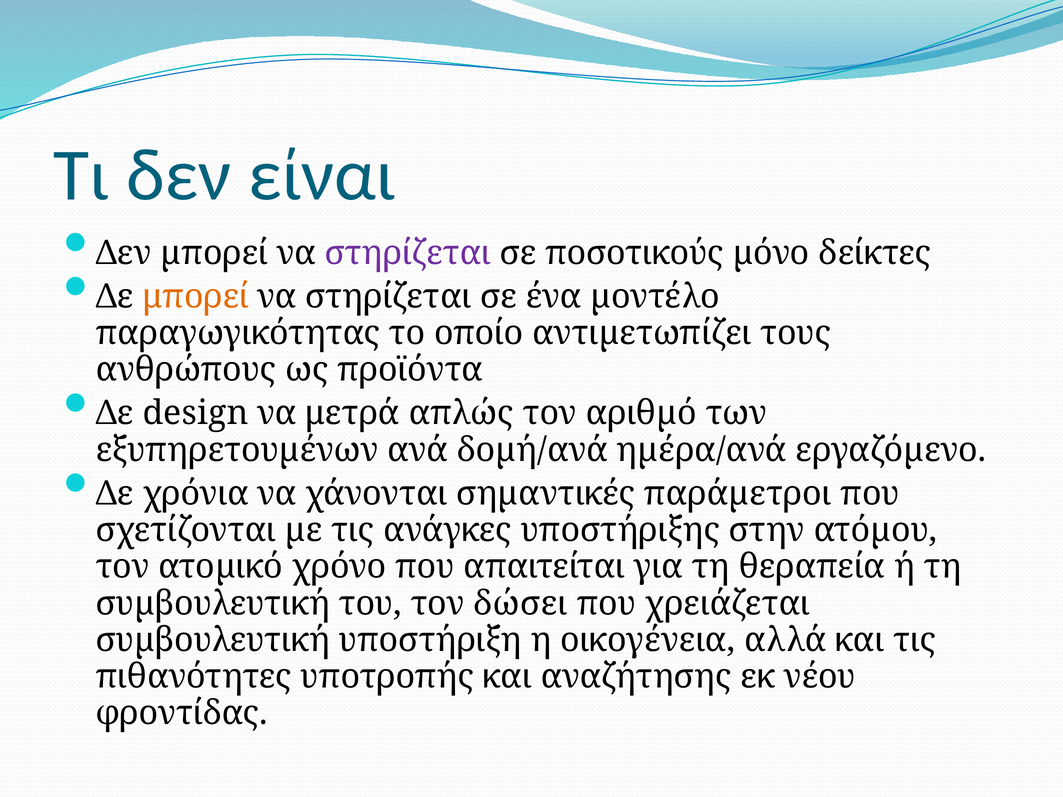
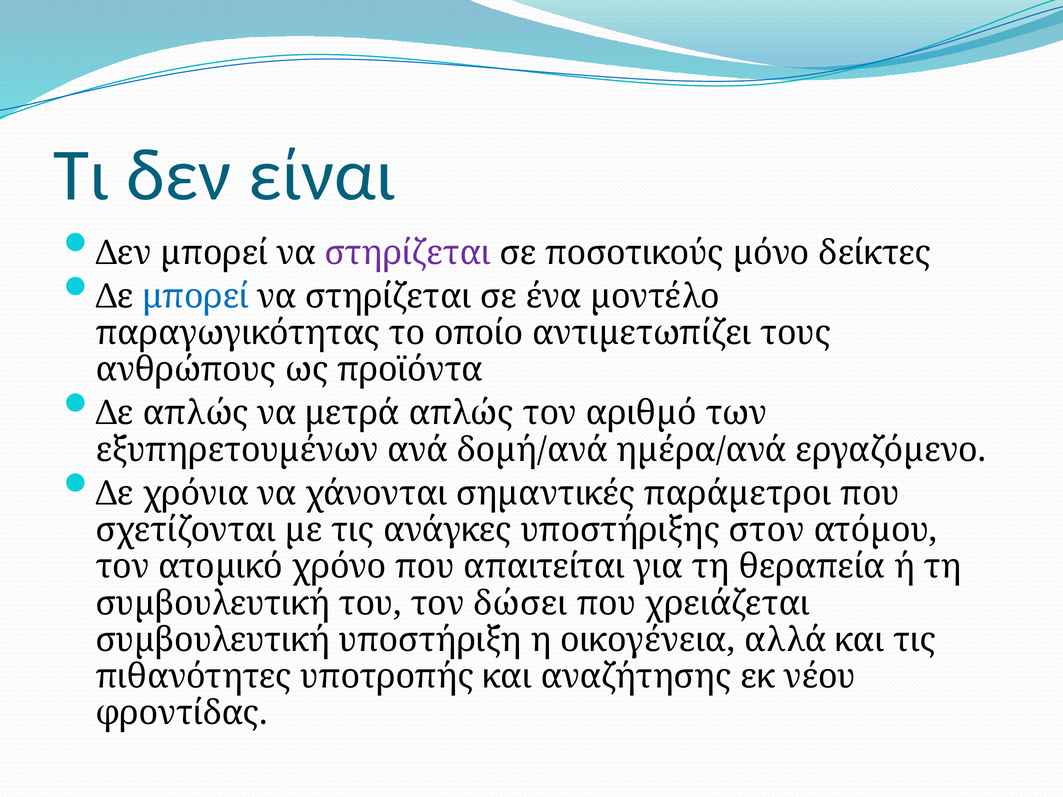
μπορεί at (196, 296) colour: orange -> blue
Δε design: design -> απλώς
στην: στην -> στον
